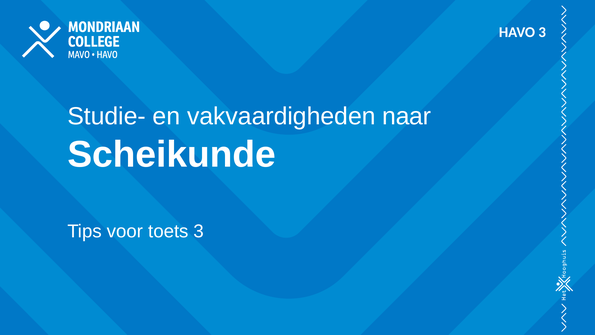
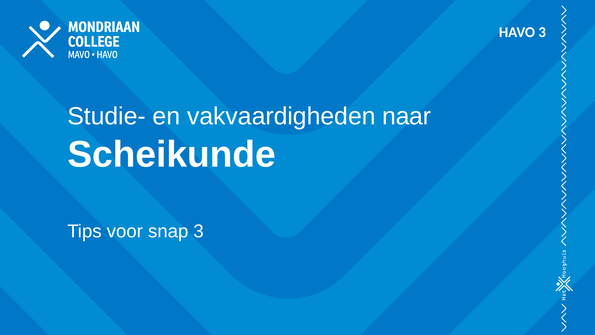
toets: toets -> snap
